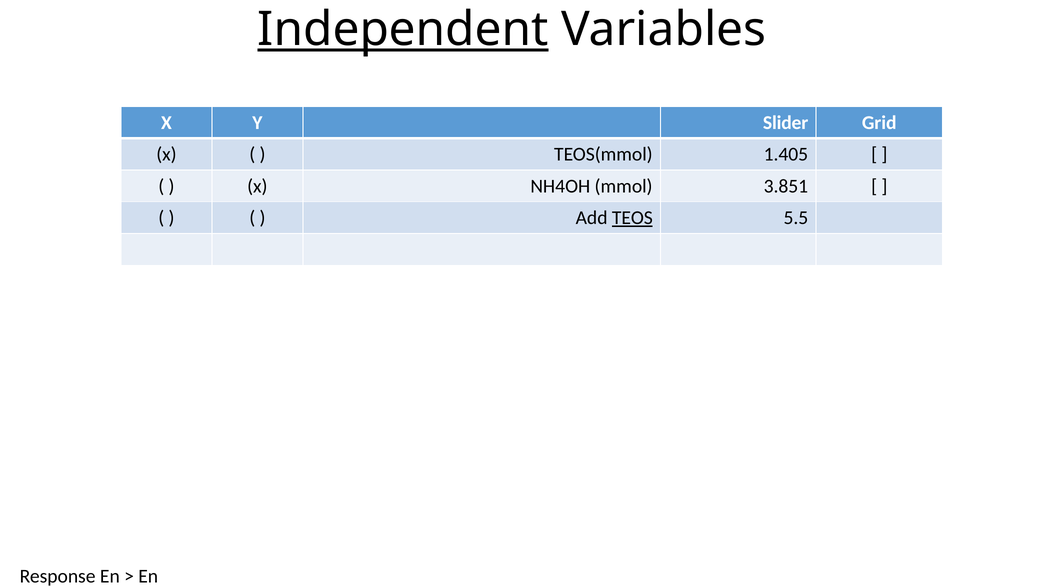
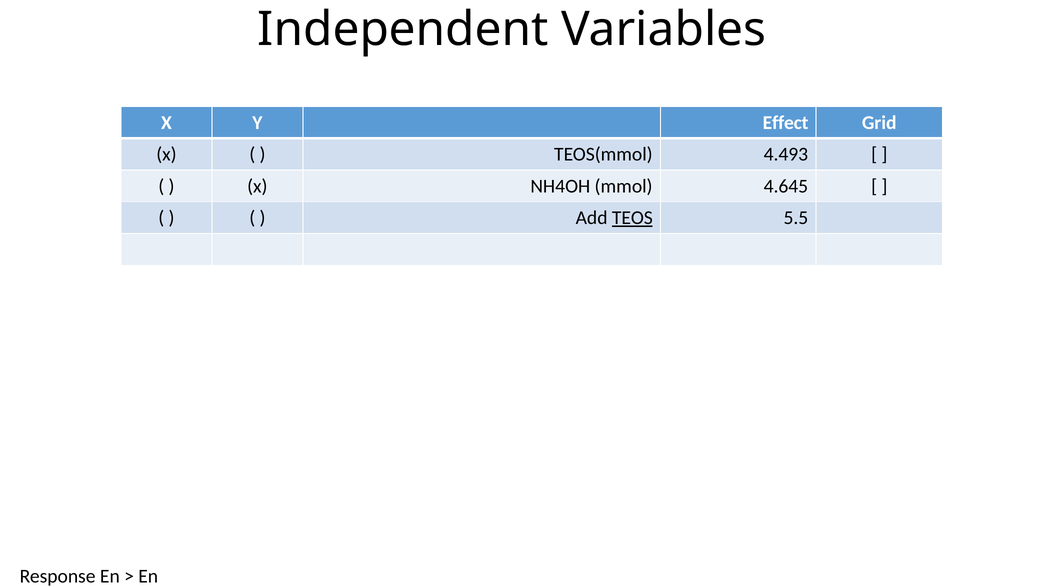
Independent underline: present -> none
Slider: Slider -> Effect
1.405: 1.405 -> 4.493
3.851: 3.851 -> 4.645
